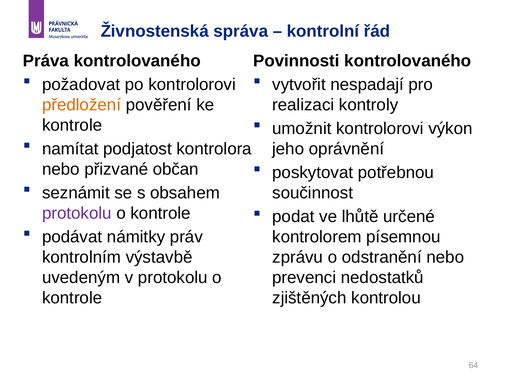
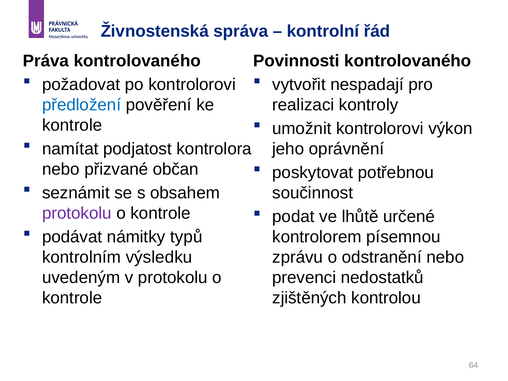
předložení colour: orange -> blue
práv: práv -> typů
výstavbě: výstavbě -> výsledku
